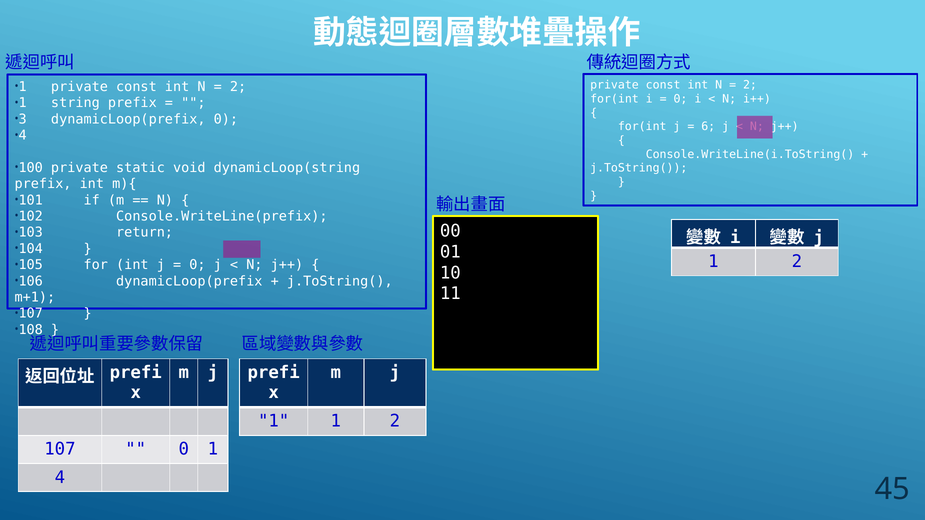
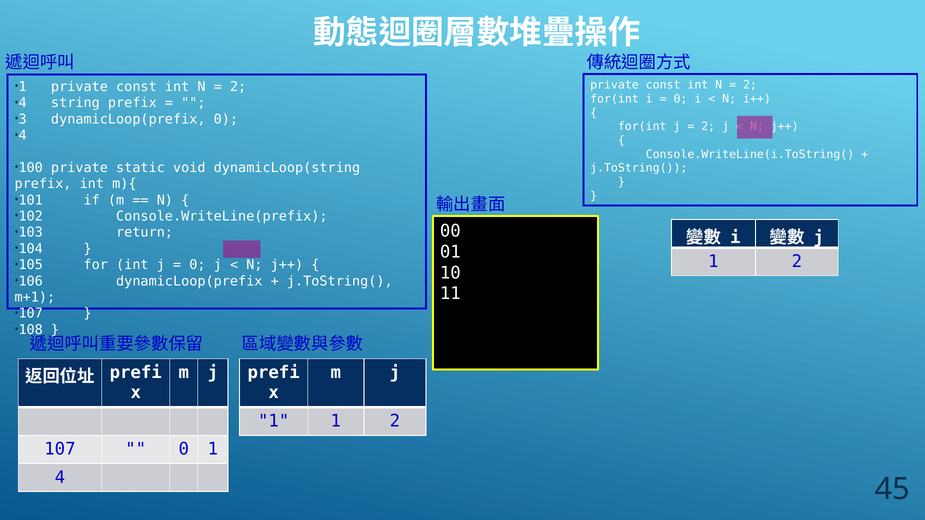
1 at (23, 103): 1 -> 4
6 at (708, 127): 6 -> 2
